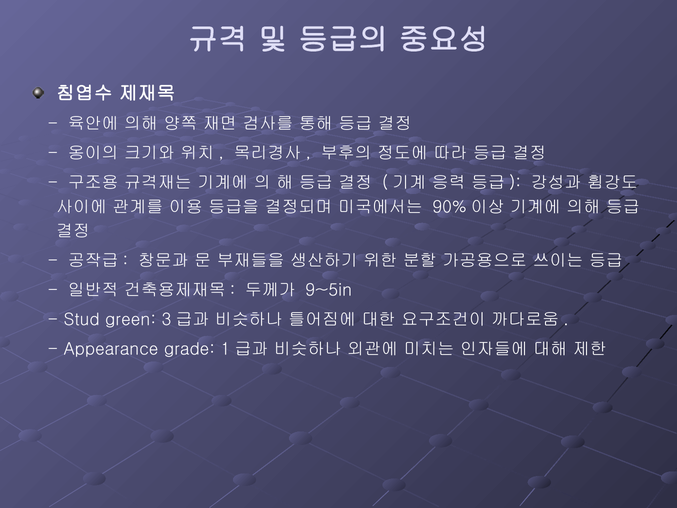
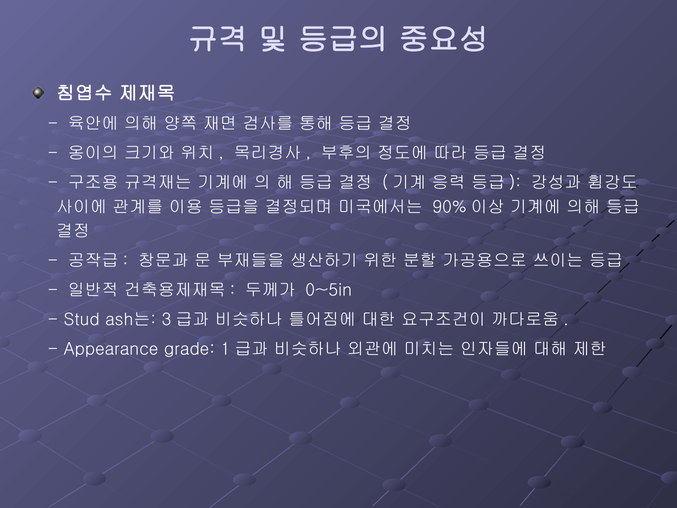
9~5in: 9~5in -> 0~5in
green: green -> ash는
